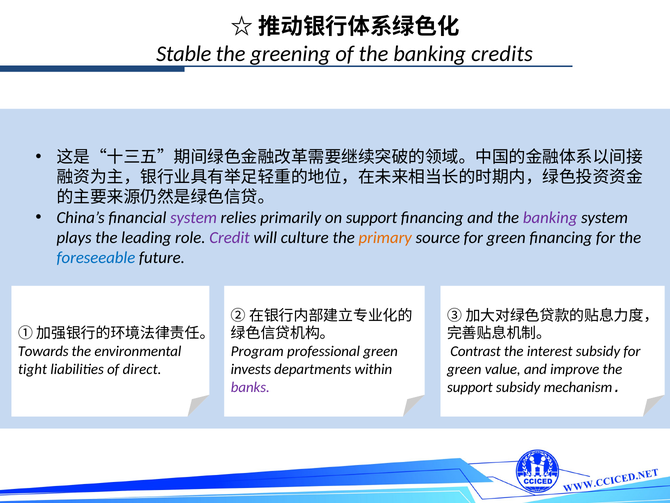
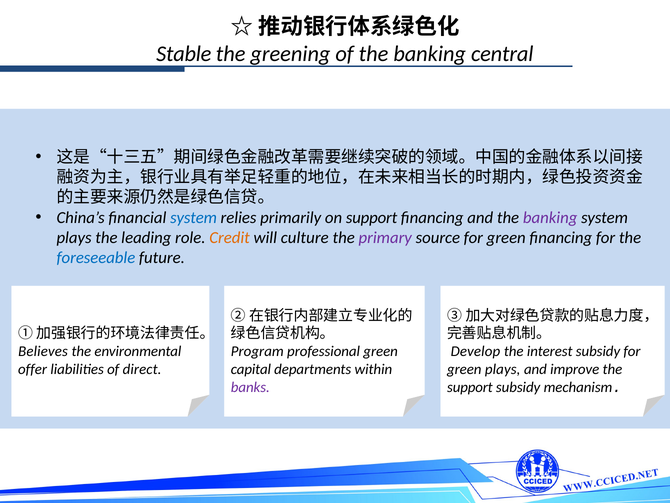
credits: credits -> central
system at (194, 217) colour: purple -> blue
Credit colour: purple -> orange
primary colour: orange -> purple
Towards: Towards -> Believes
Contrast: Contrast -> Develop
tight: tight -> offer
invests: invests -> capital
green value: value -> plays
